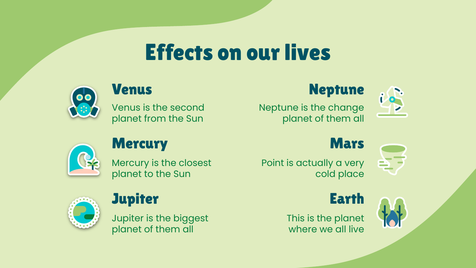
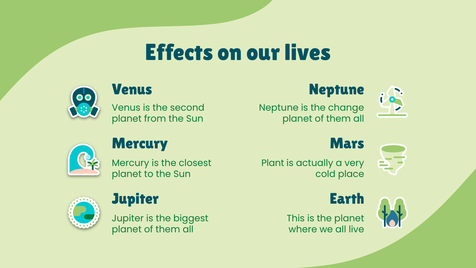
Point: Point -> Plant
